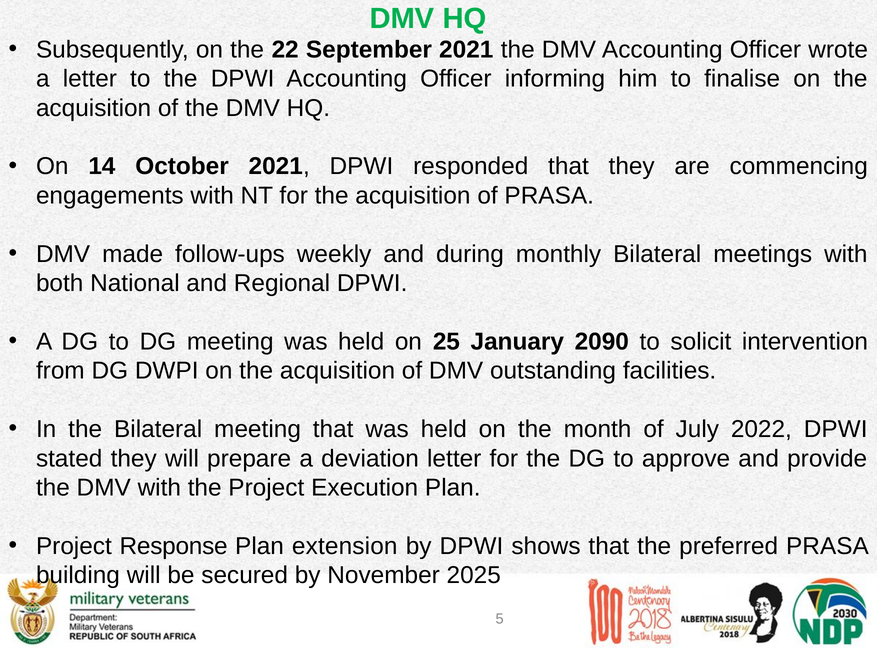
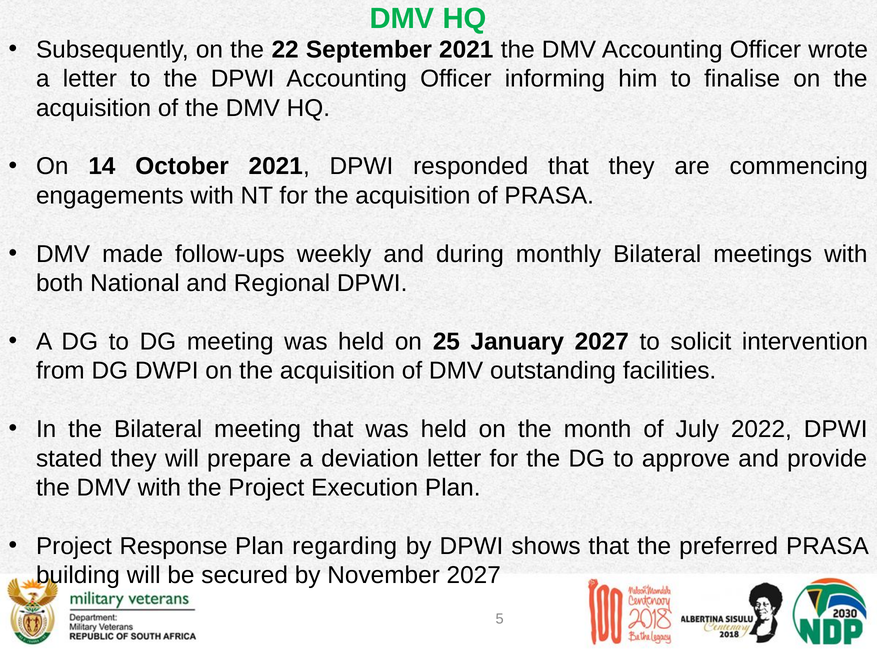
January 2090: 2090 -> 2027
extension: extension -> regarding
November 2025: 2025 -> 2027
